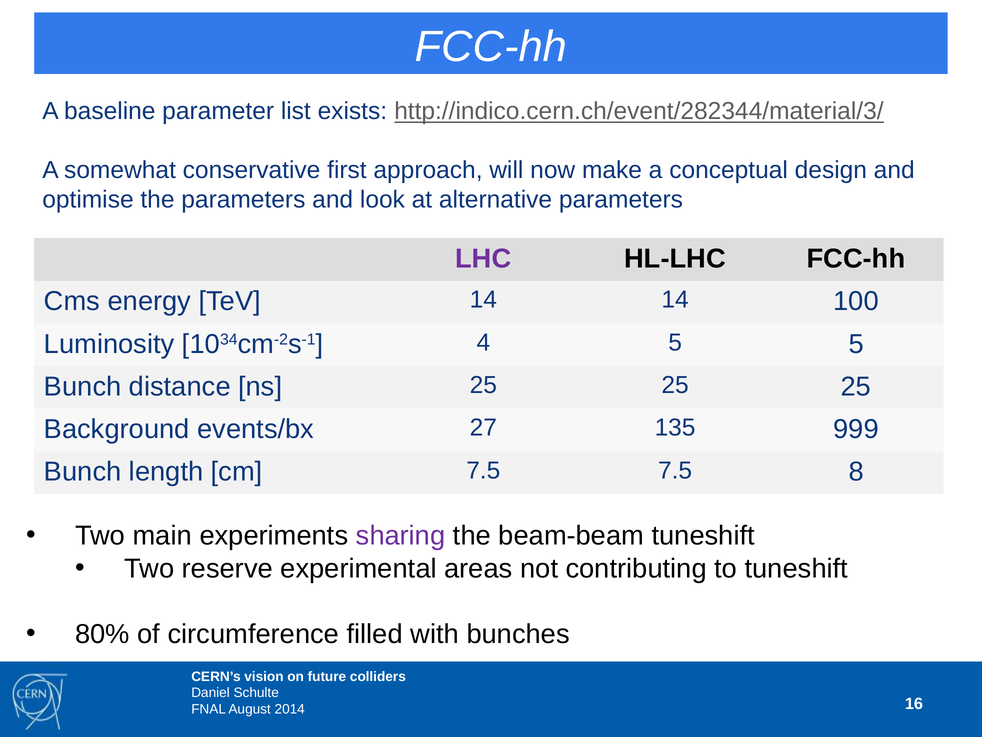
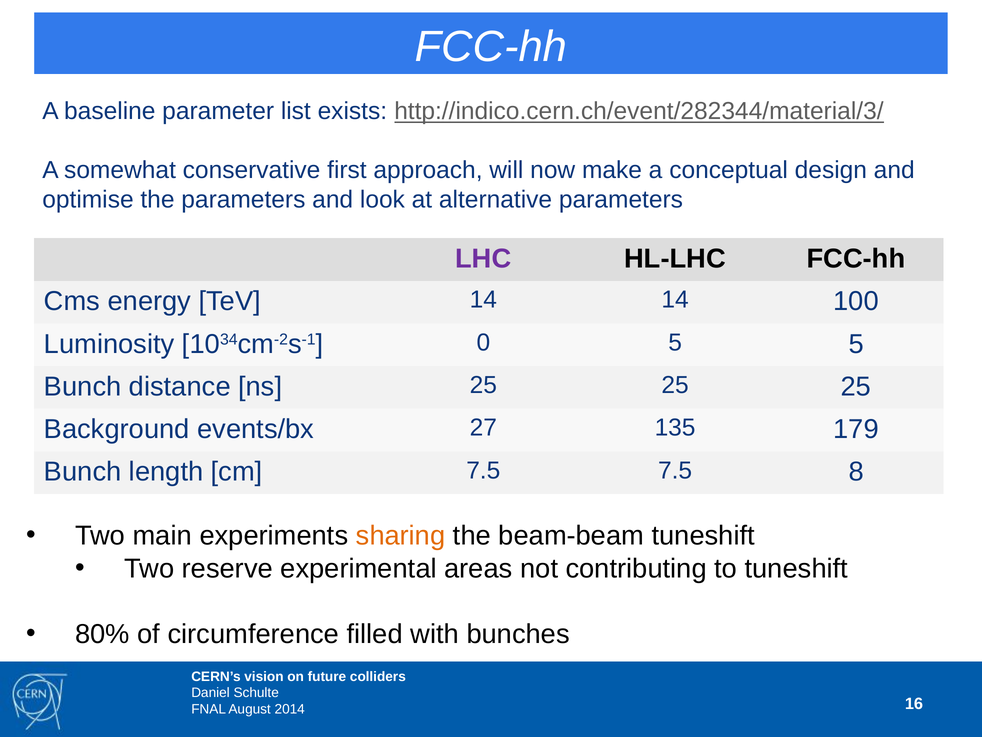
4: 4 -> 0
999: 999 -> 179
sharing colour: purple -> orange
